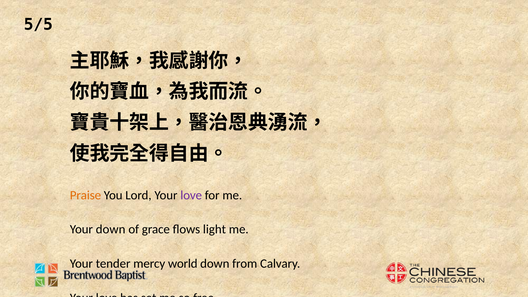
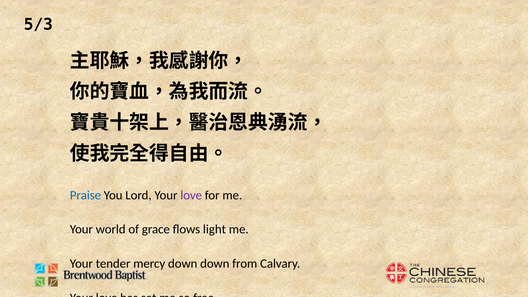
5/5: 5/5 -> 5/3
Praise colour: orange -> blue
Your down: down -> world
mercy world: world -> down
